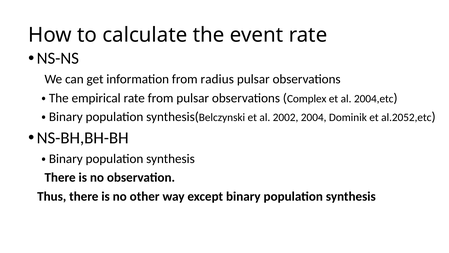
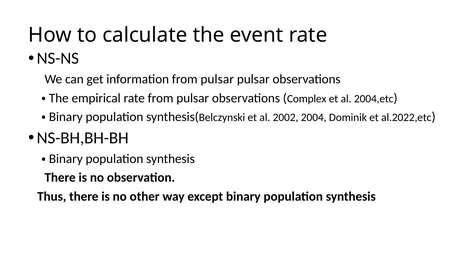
information from radius: radius -> pulsar
al.2052,etc: al.2052,etc -> al.2022,etc
